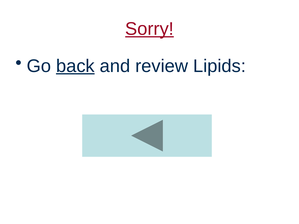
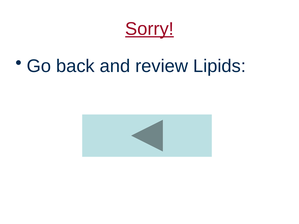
back underline: present -> none
